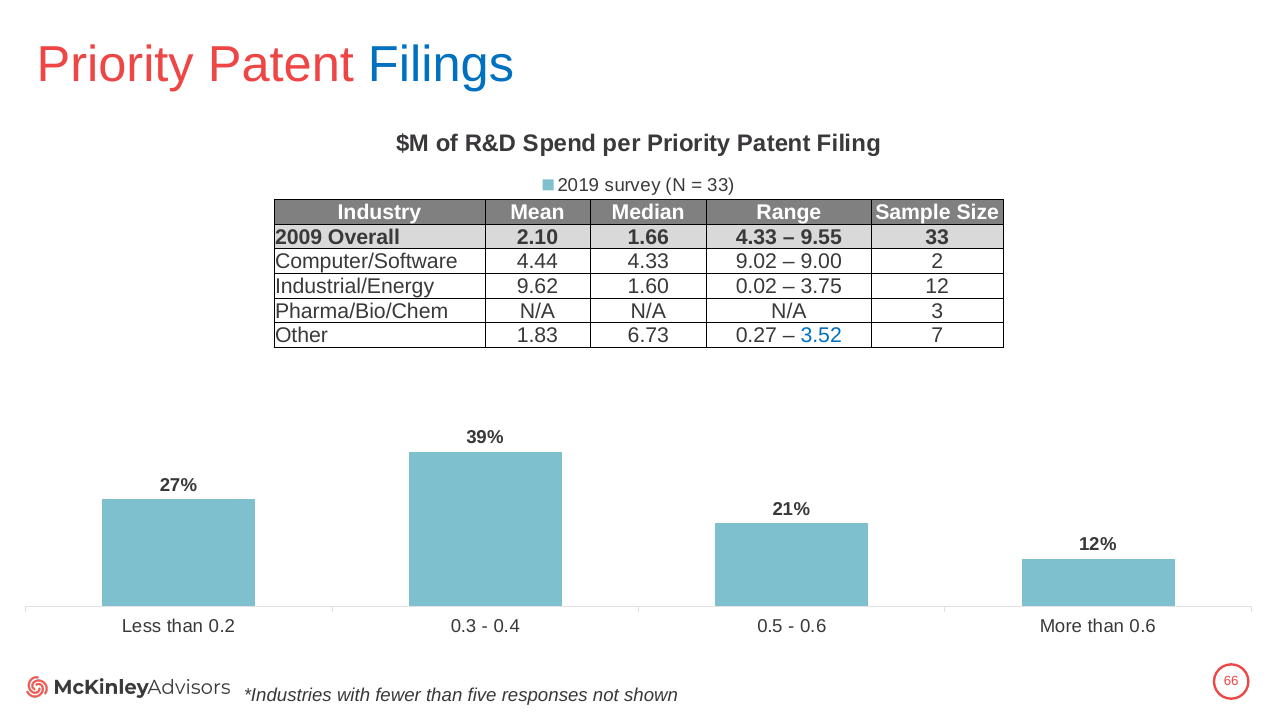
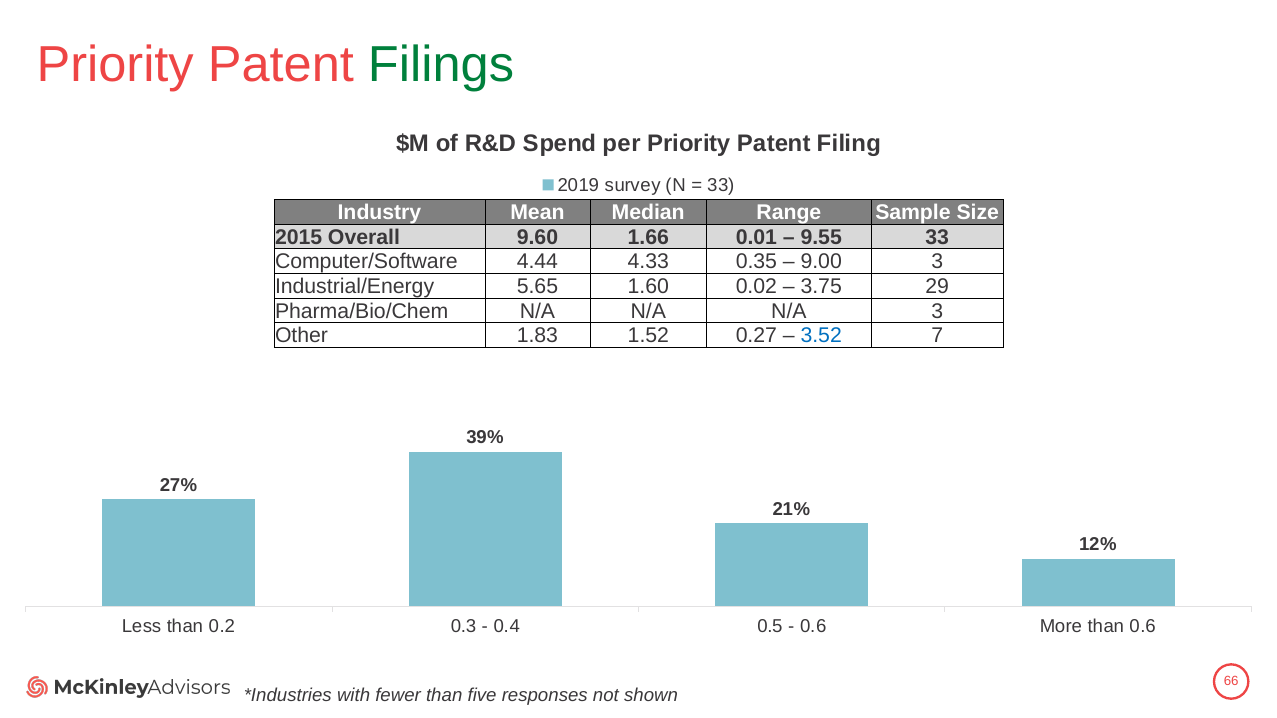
Filings colour: blue -> green
2009: 2009 -> 2015
2.10: 2.10 -> 9.60
1.66 4.33: 4.33 -> 0.01
9.02: 9.02 -> 0.35
9.00 2: 2 -> 3
9.62: 9.62 -> 5.65
12: 12 -> 29
6.73: 6.73 -> 1.52
